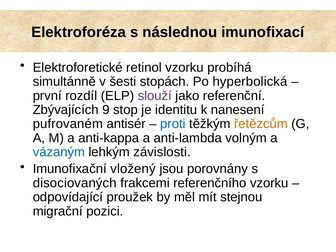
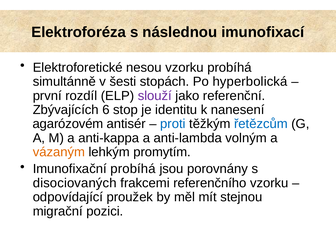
retinol: retinol -> nesou
9: 9 -> 6
pufrovaném: pufrovaném -> agarózovém
řetězcům colour: orange -> blue
vázaným colour: blue -> orange
závislosti: závislosti -> promytím
Imunofixační vložený: vložený -> probíhá
